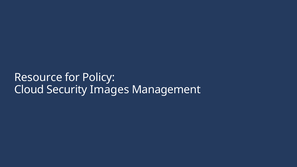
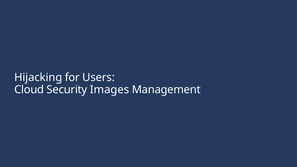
Resource: Resource -> Hijacking
Policy: Policy -> Users
